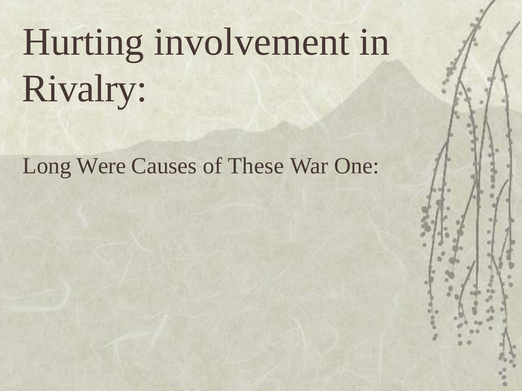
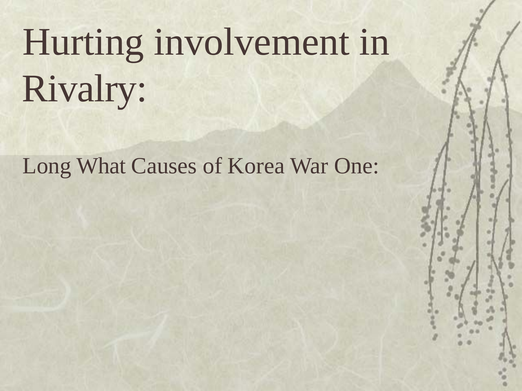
Were: Were -> What
These: These -> Korea
